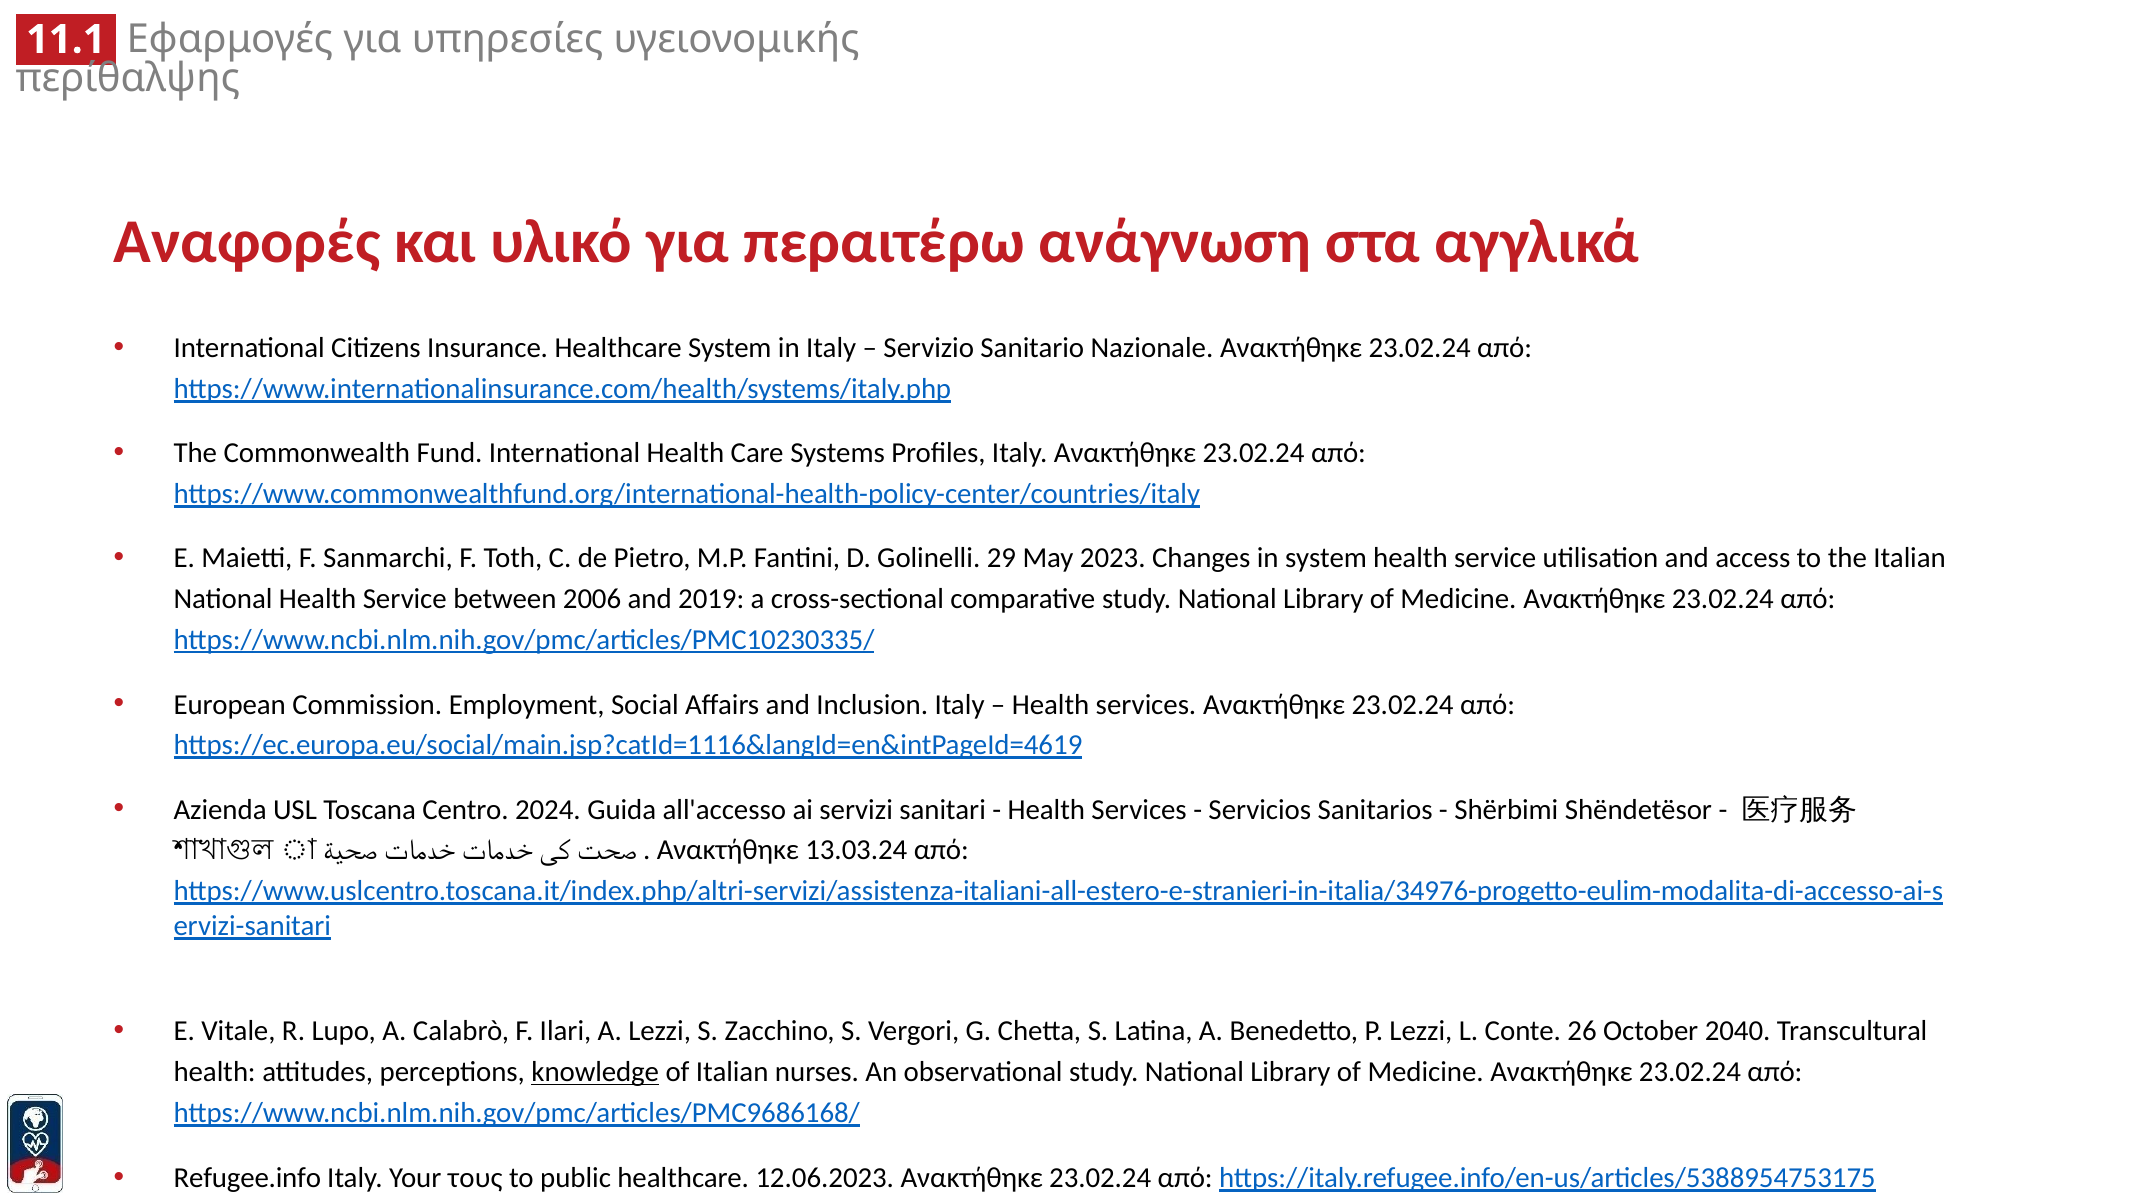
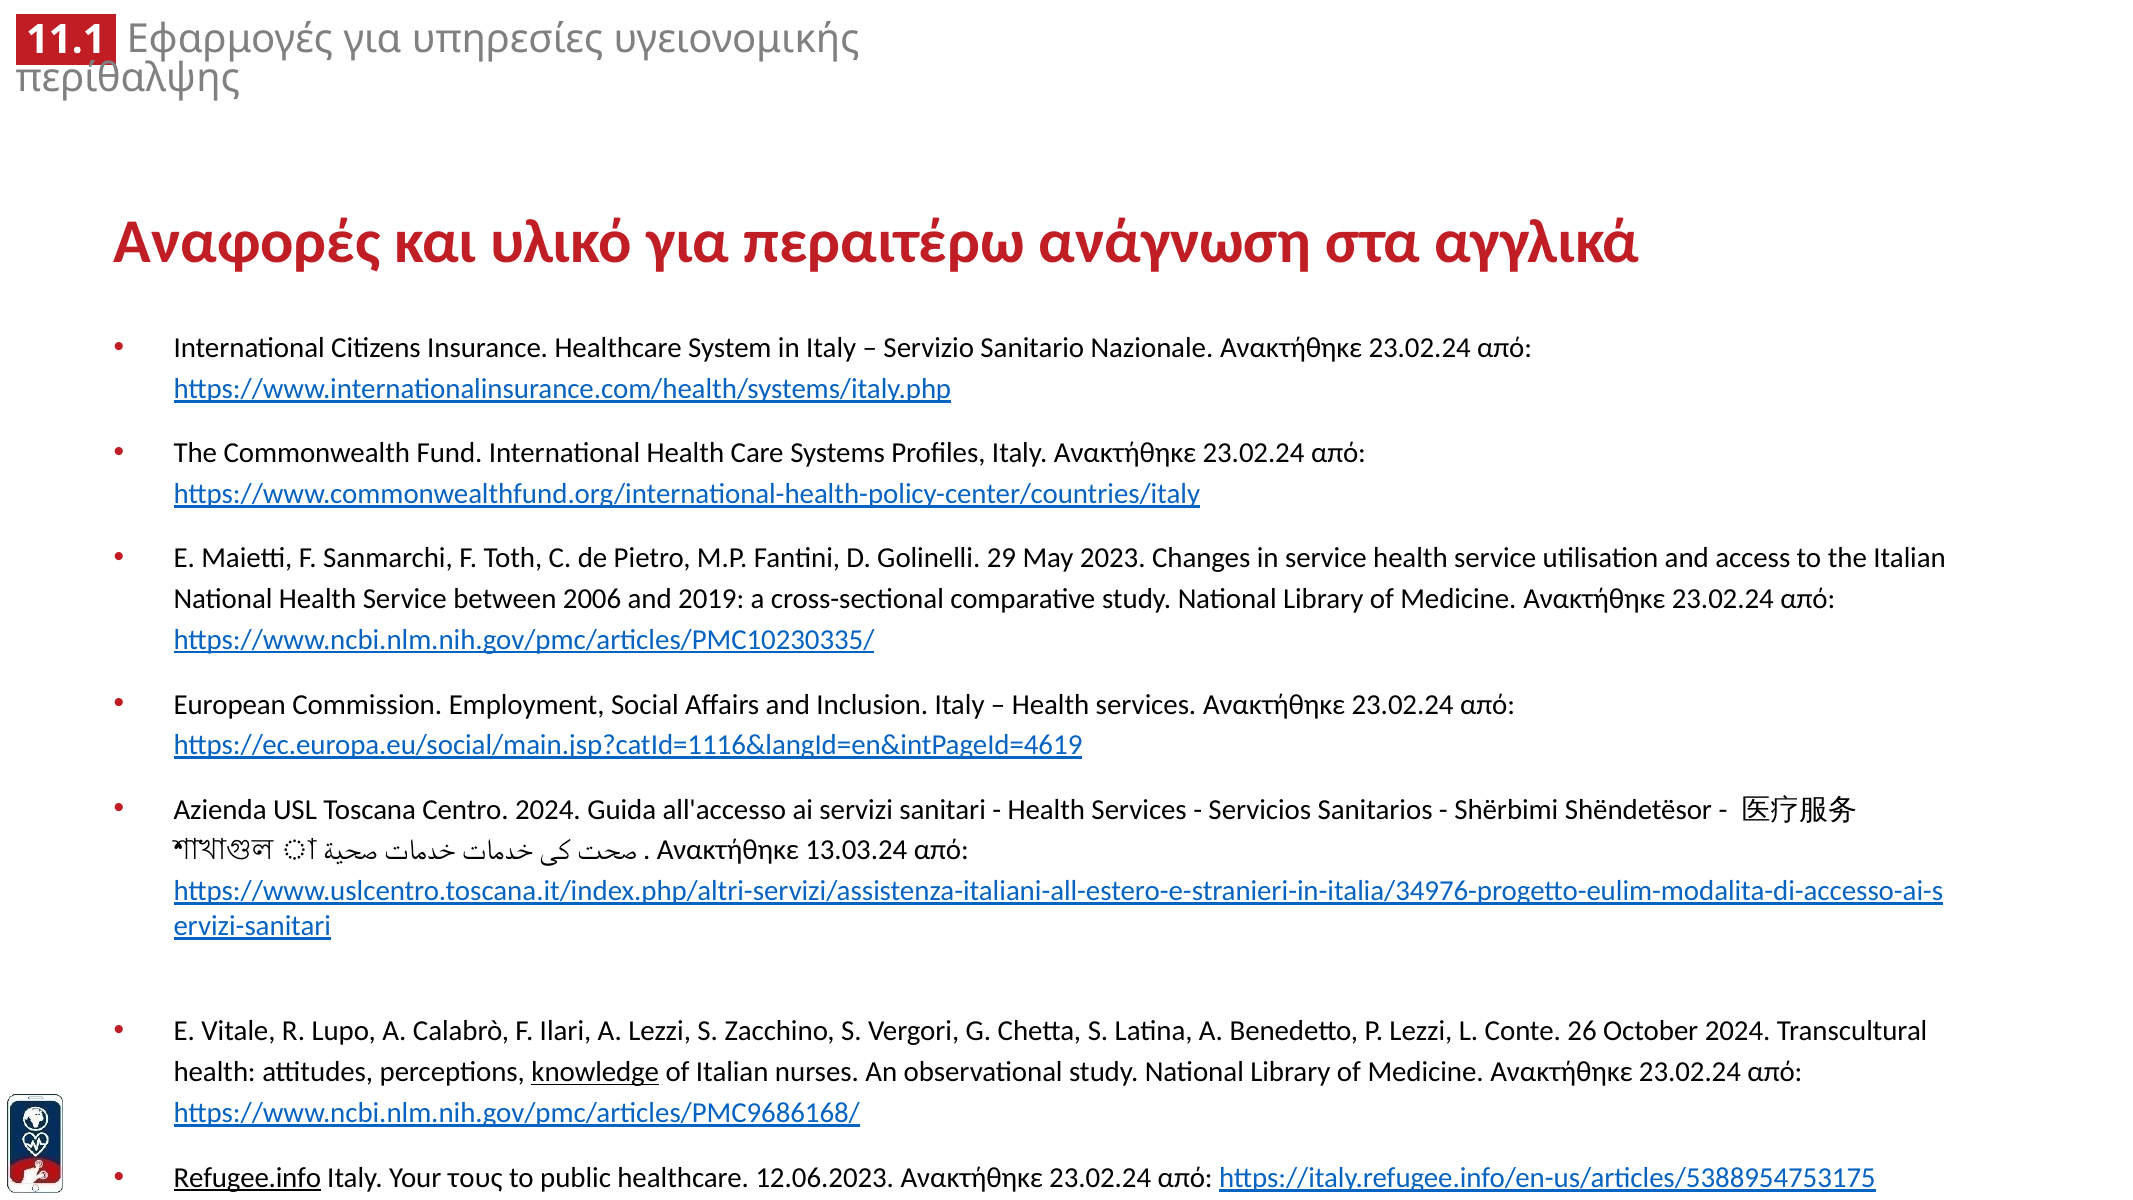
in system: system -> service
October 2040: 2040 -> 2024
Refugee.info underline: none -> present
